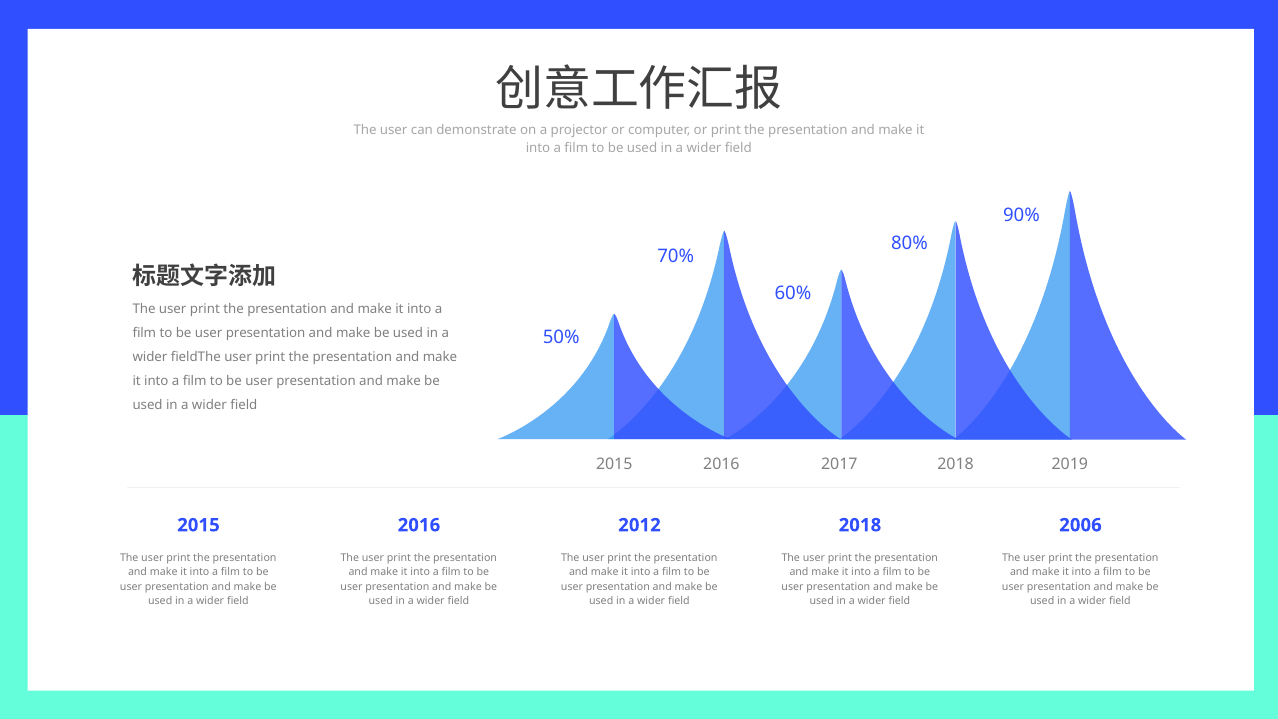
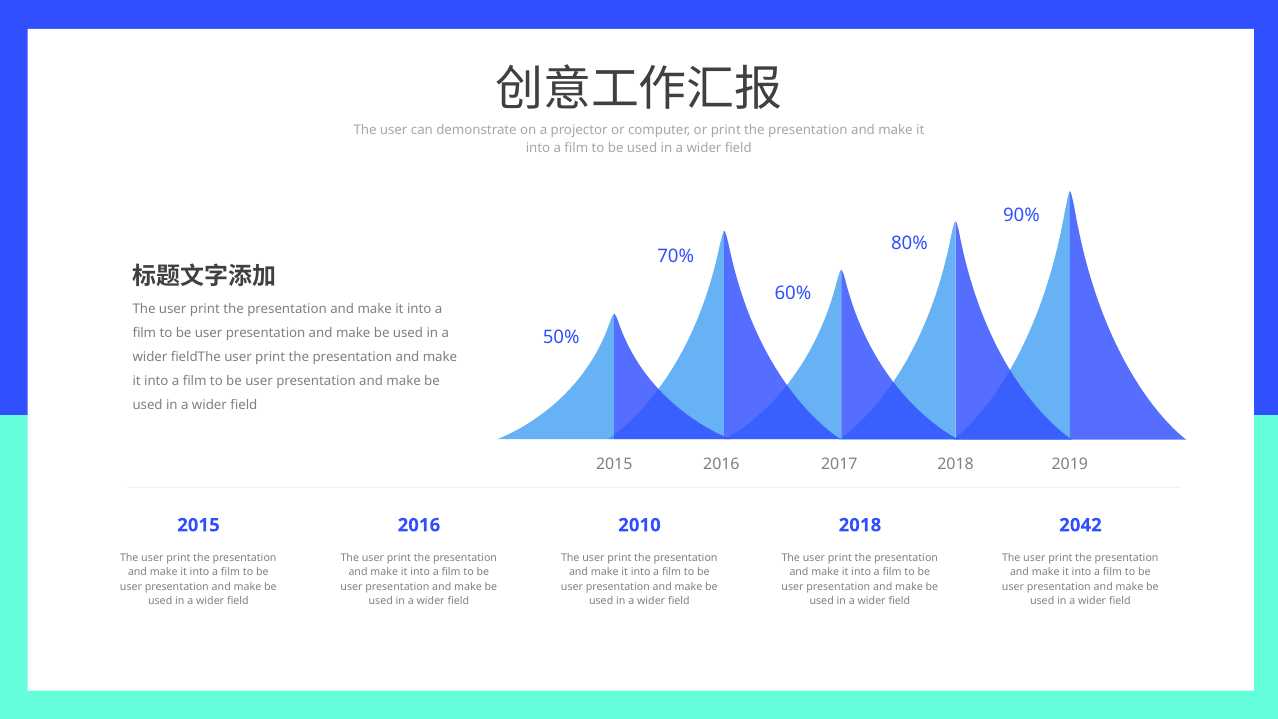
2012: 2012 -> 2010
2006: 2006 -> 2042
